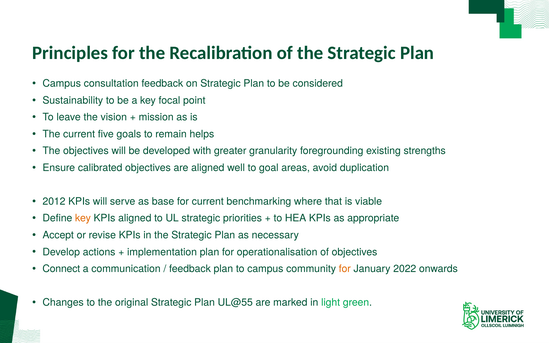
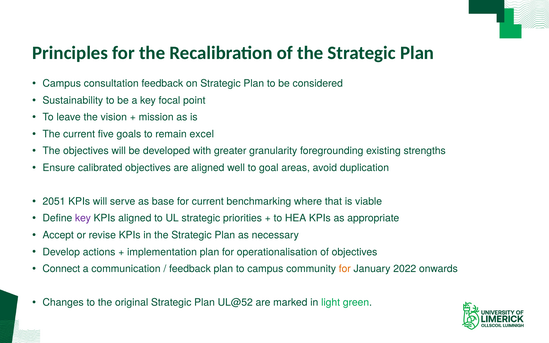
helps: helps -> excel
2012: 2012 -> 2051
key at (83, 218) colour: orange -> purple
UL@55: UL@55 -> UL@52
